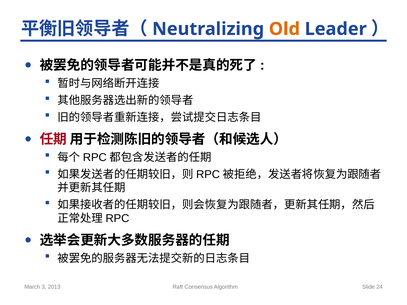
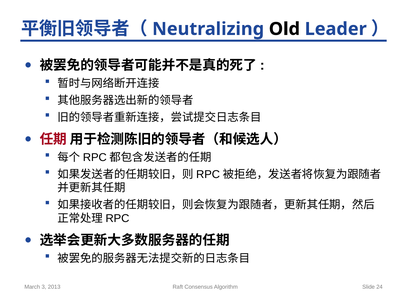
Old colour: orange -> black
